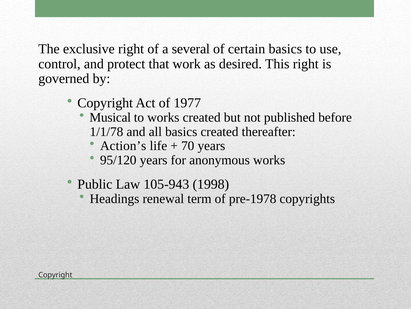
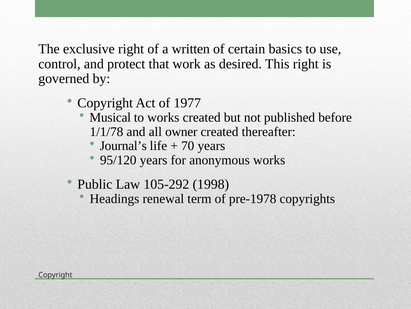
several: several -> written
all basics: basics -> owner
Action’s: Action’s -> Journal’s
105-943: 105-943 -> 105-292
